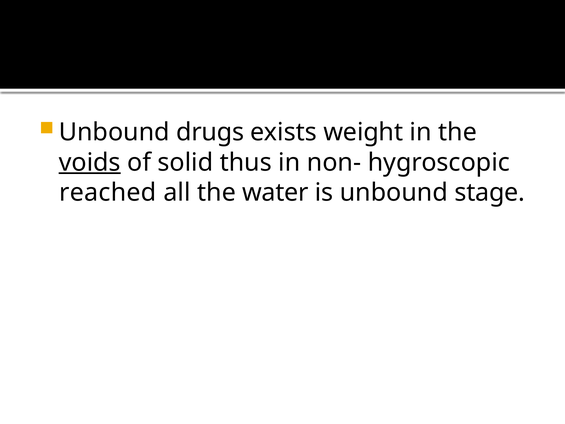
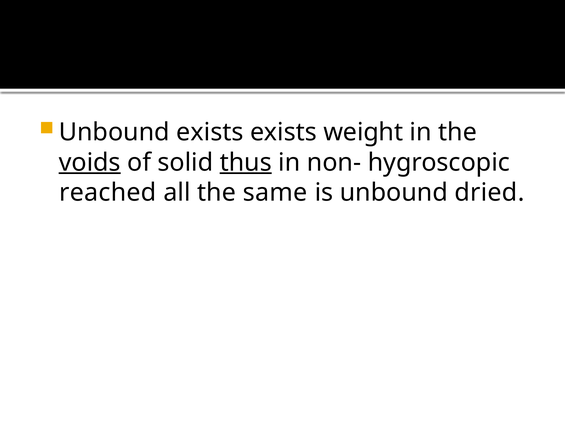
Unbound drugs: drugs -> exists
thus underline: none -> present
water: water -> same
stage: stage -> dried
